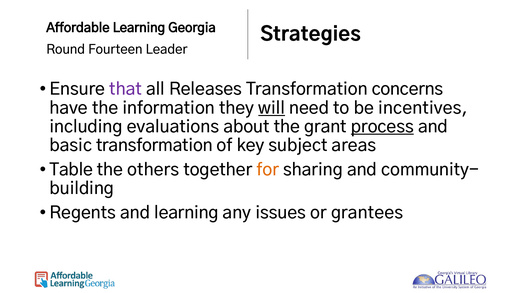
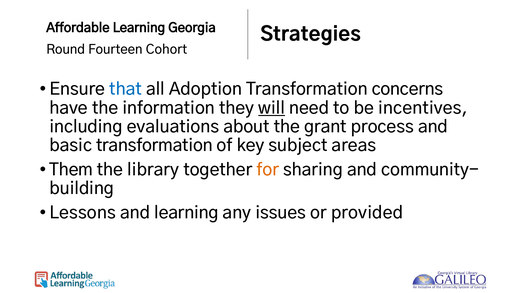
Leader: Leader -> Cohort
that colour: purple -> blue
Releases: Releases -> Adoption
process underline: present -> none
Table: Table -> Them
others: others -> library
Regents: Regents -> Lessons
grantees: grantees -> provided
